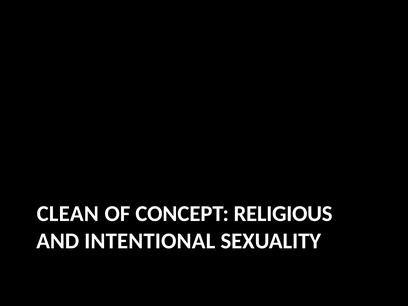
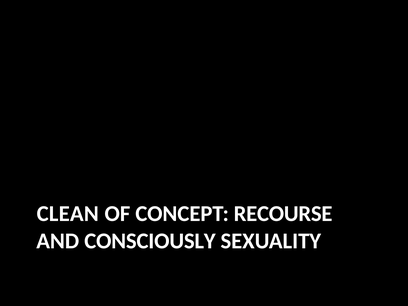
RELIGIOUS: RELIGIOUS -> RECOURSE
INTENTIONAL: INTENTIONAL -> CONSCIOUSLY
